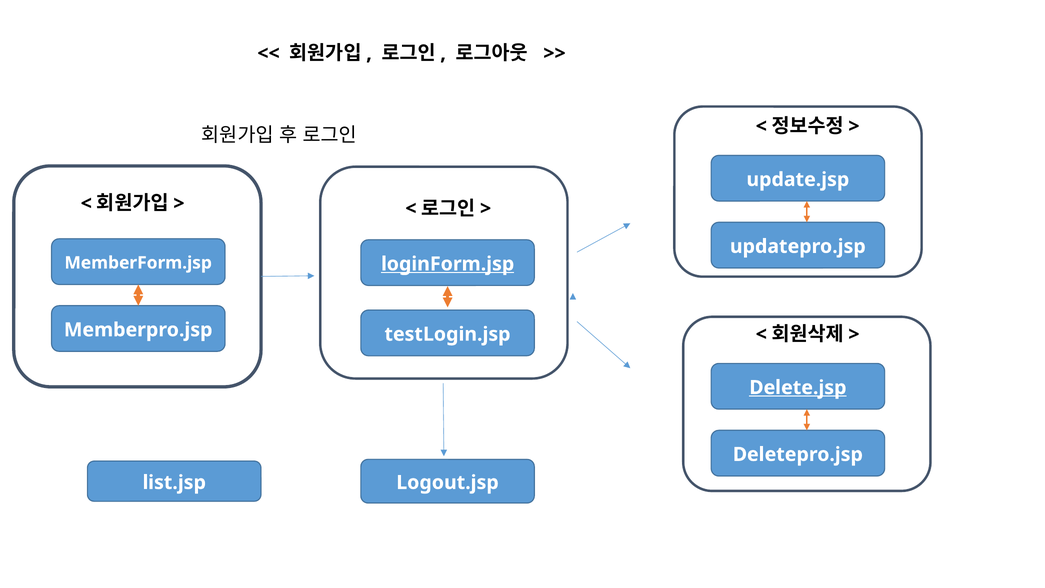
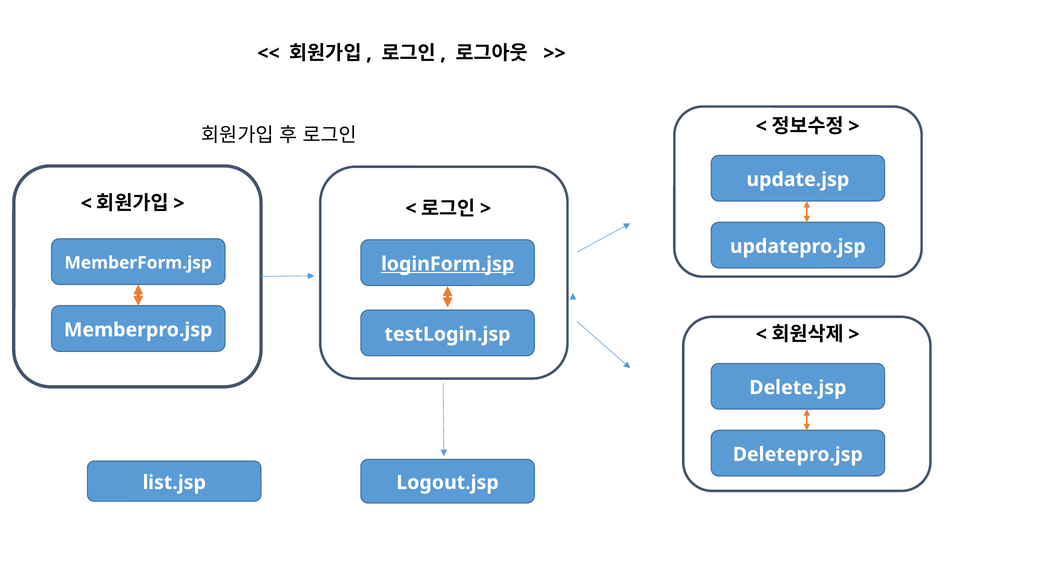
Delete.jsp underline: present -> none
